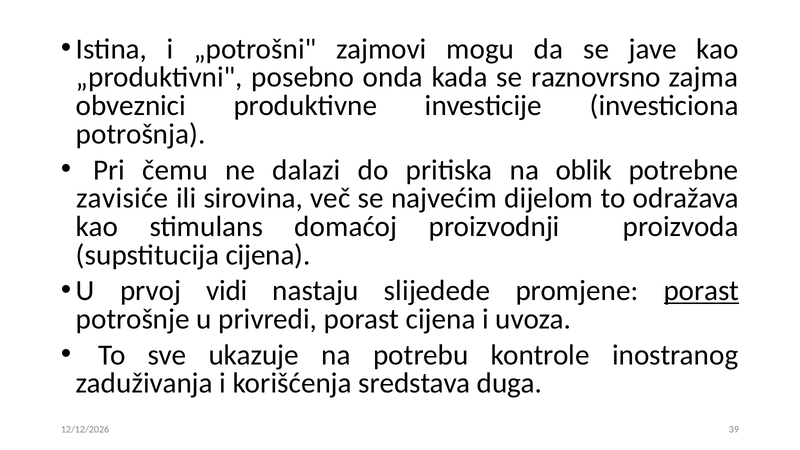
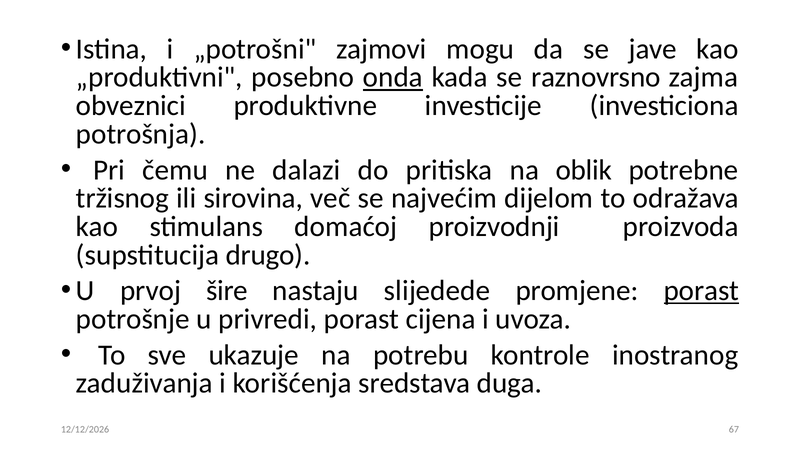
onda underline: none -> present
zavisiće: zavisiće -> tržisnog
supstitucija cijena: cijena -> drugo
vidi: vidi -> šire
39: 39 -> 67
